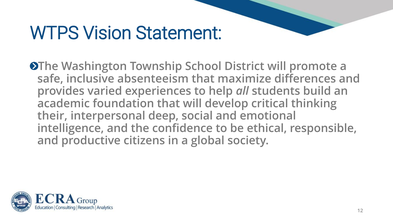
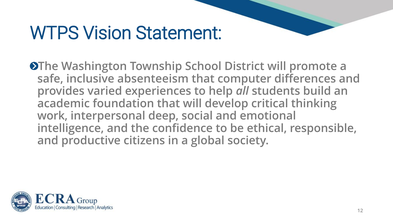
maximize: maximize -> computer
their: their -> work
